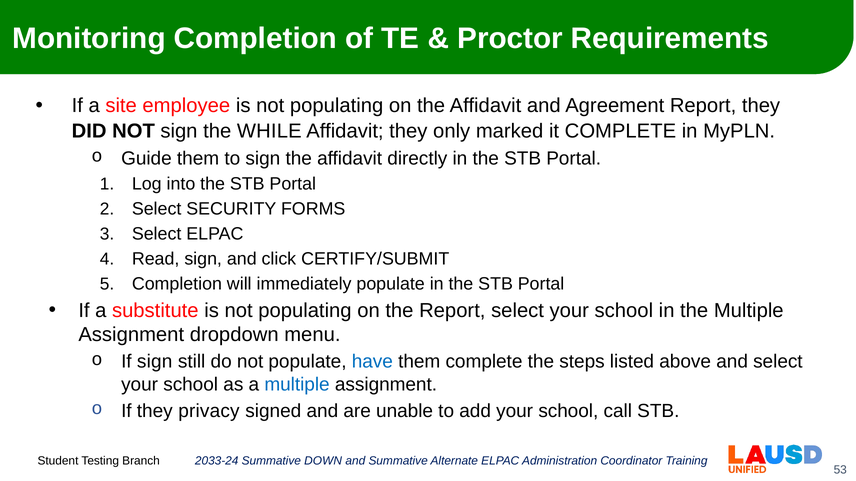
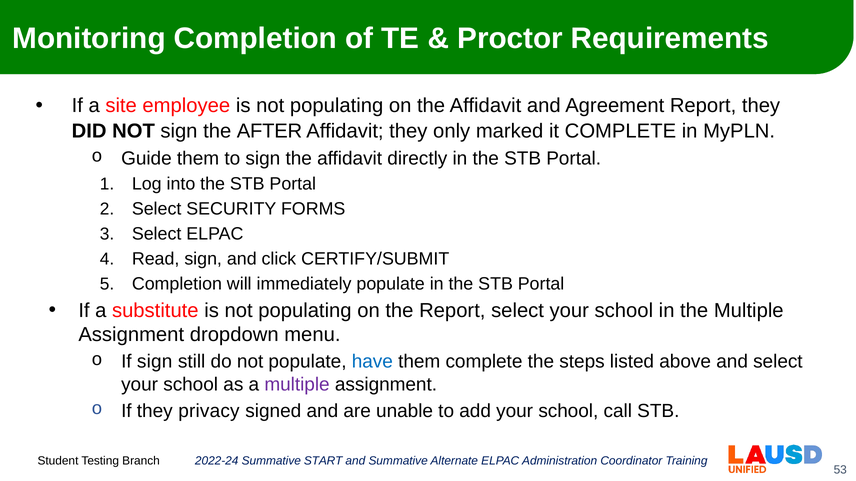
WHILE: WHILE -> AFTER
multiple at (297, 385) colour: blue -> purple
2033-24: 2033-24 -> 2022-24
DOWN: DOWN -> START
